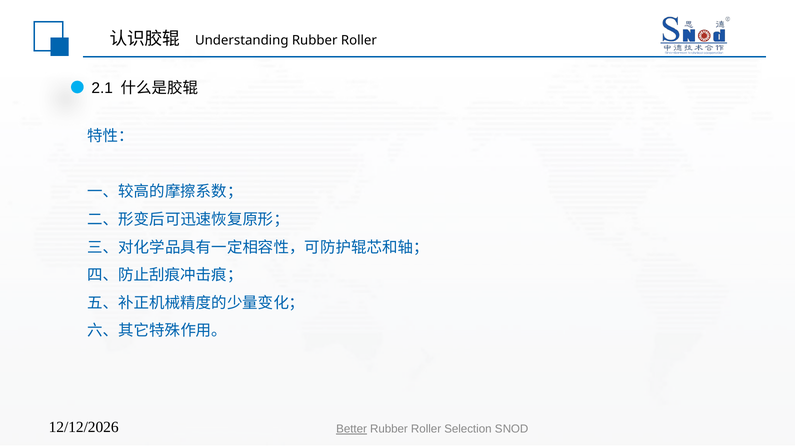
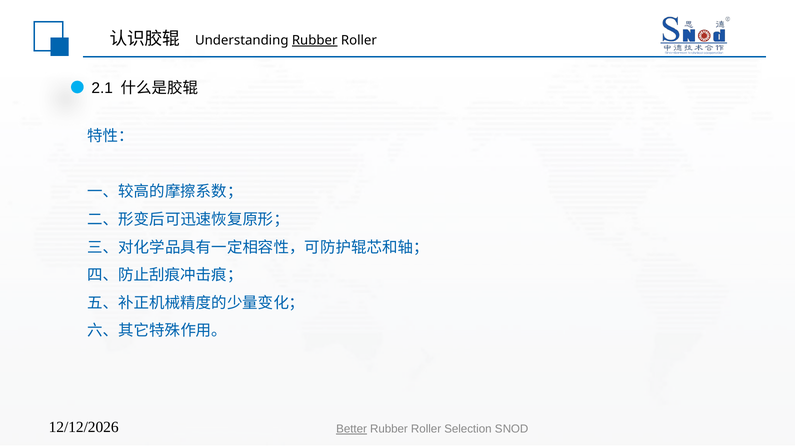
Rubber at (315, 40) underline: none -> present
